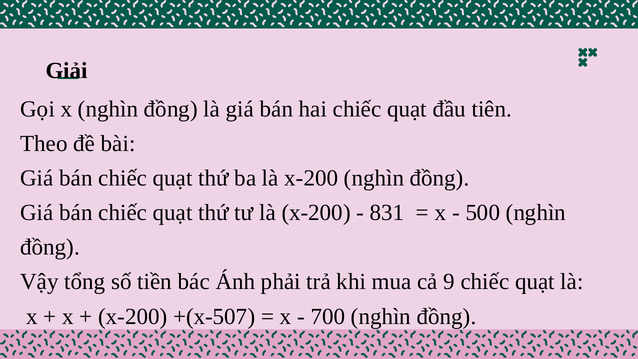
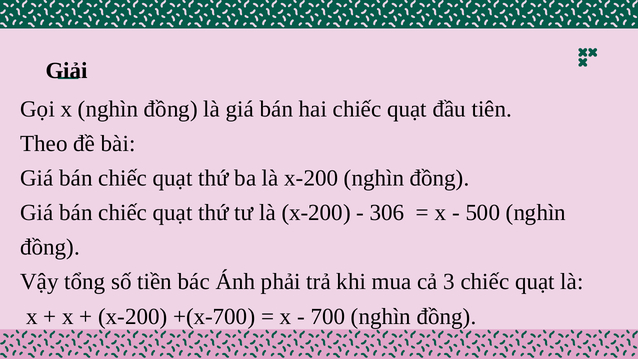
831: 831 -> 306
9: 9 -> 3
+(x-507: +(x-507 -> +(x-700
